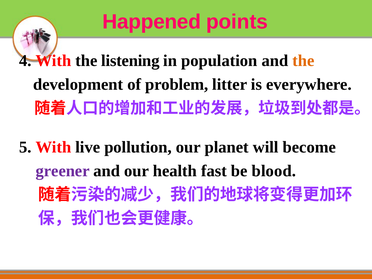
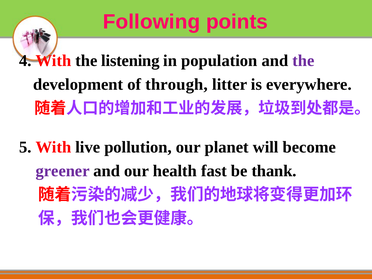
Happened: Happened -> Following
the at (303, 61) colour: orange -> purple
problem: problem -> through
blood: blood -> thank
